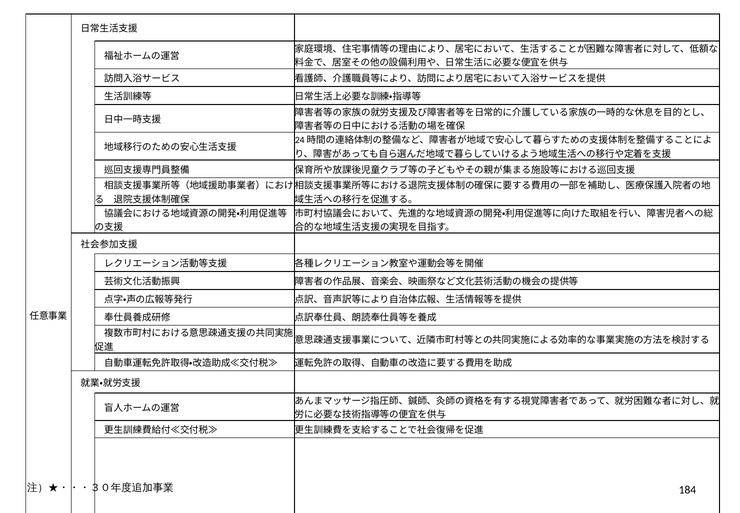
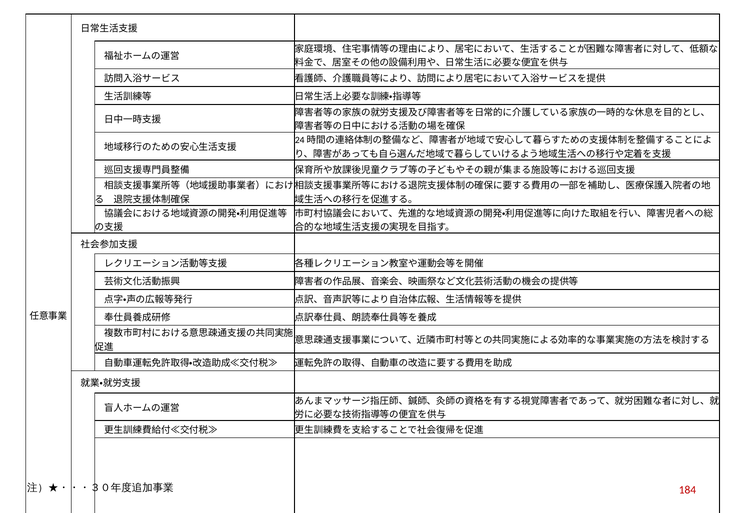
184 colour: black -> red
